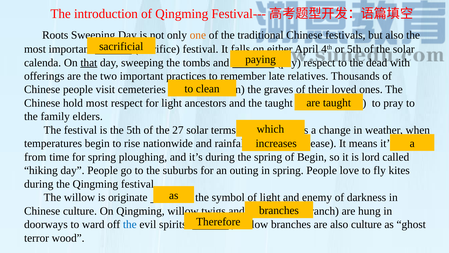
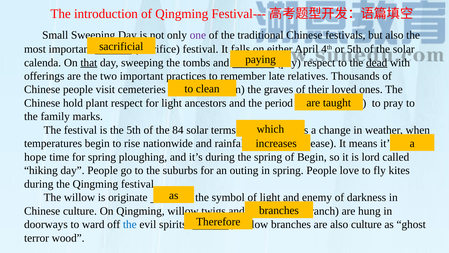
Roots: Roots -> Small
one colour: orange -> purple
dead underline: none -> present
hold most: most -> plant
the taught: taught -> period
family elders: elders -> marks
27: 27 -> 84
from: from -> hope
